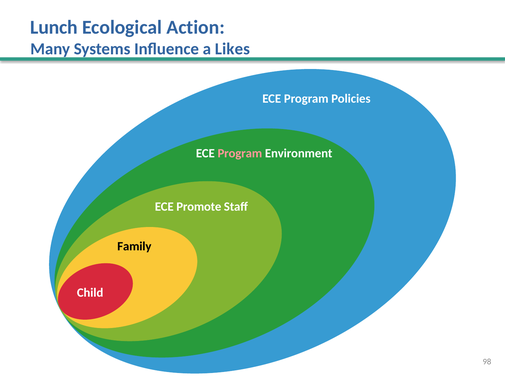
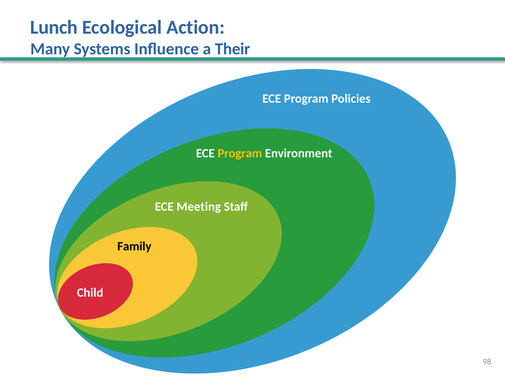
Likes: Likes -> Their
Program at (240, 153) colour: pink -> yellow
Promote: Promote -> Meeting
